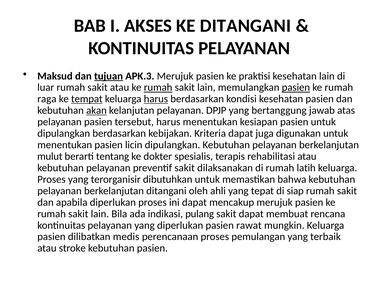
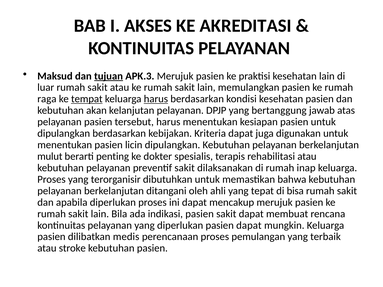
KE DITANGANI: DITANGANI -> AKREDITASI
rumah at (158, 88) underline: present -> none
pasien at (296, 88) underline: present -> none
akan underline: present -> none
tentang: tentang -> penting
latih: latih -> inap
siap: siap -> bisa
indikasi pulang: pulang -> pasien
pasien rawat: rawat -> dapat
